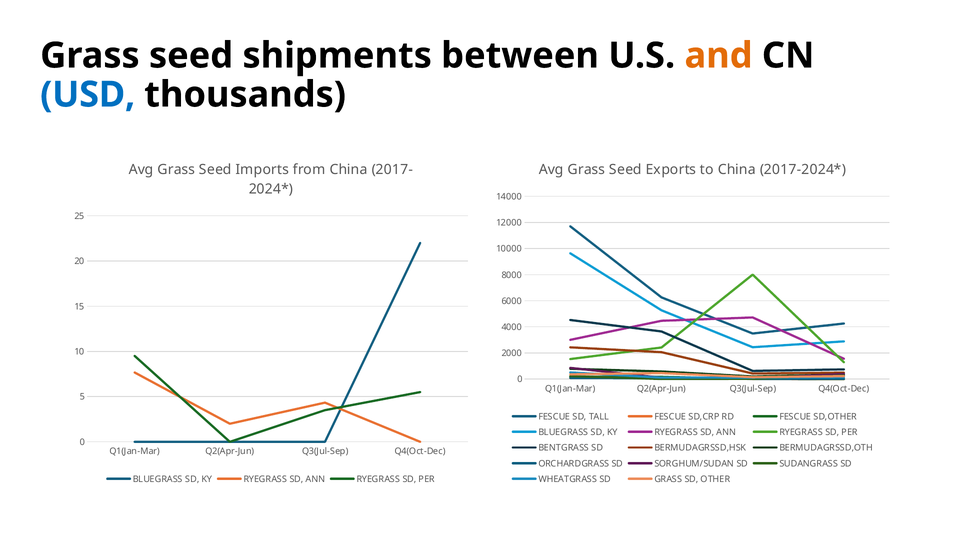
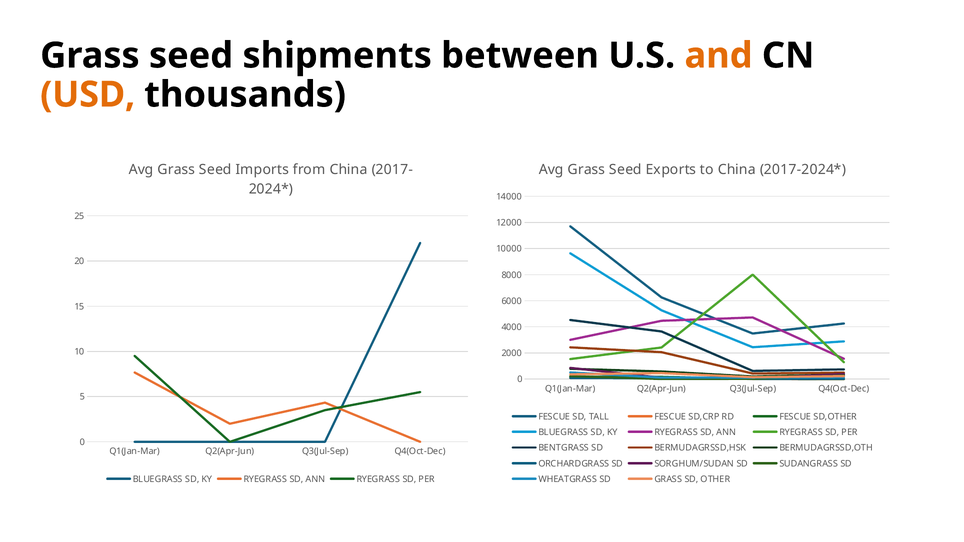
USD colour: blue -> orange
